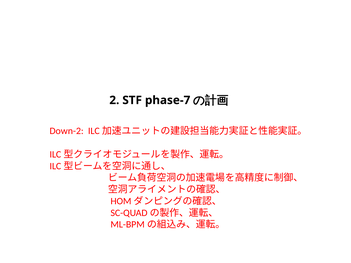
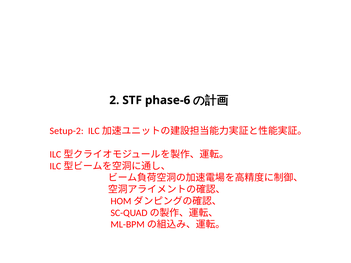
phase-7: phase-7 -> phase-6
Down-2: Down-2 -> Setup-2
